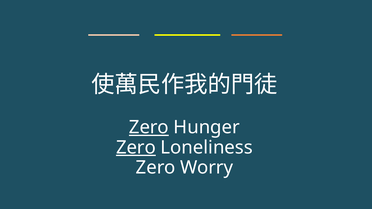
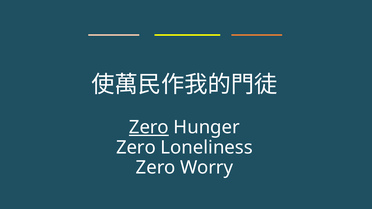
Zero at (136, 148) underline: present -> none
